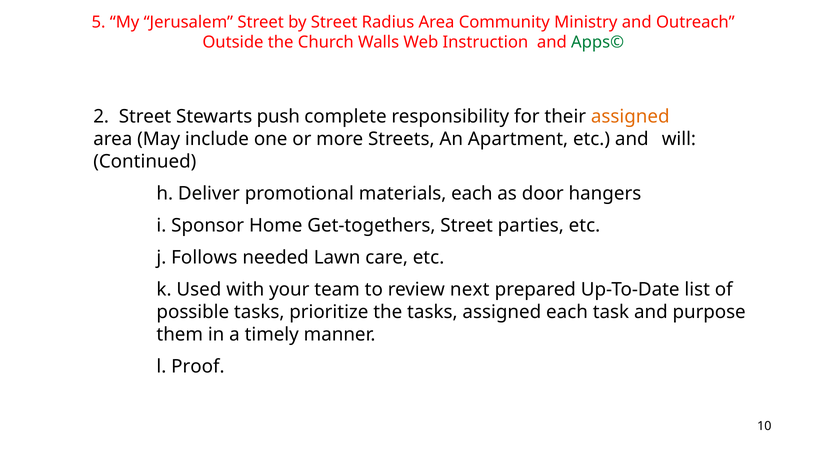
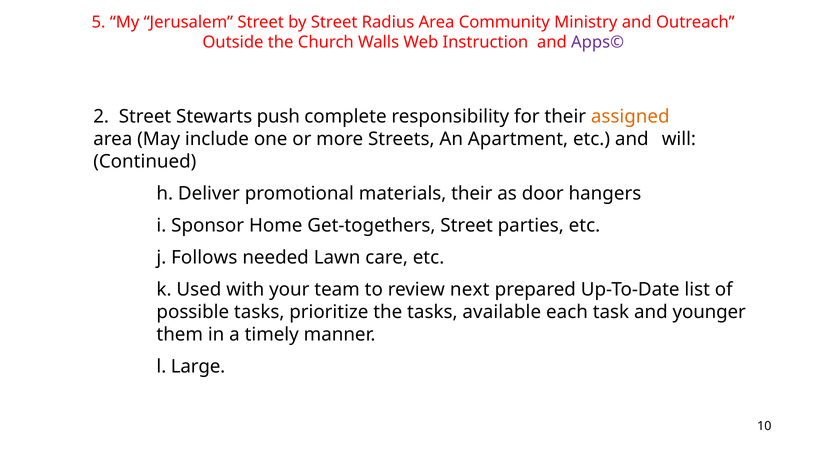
Apps© colour: green -> purple
materials each: each -> their
tasks assigned: assigned -> available
purpose: purpose -> younger
Proof: Proof -> Large
